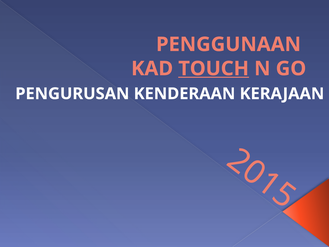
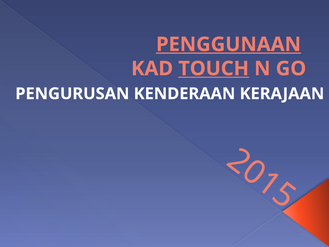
PENGGUNAAN underline: none -> present
